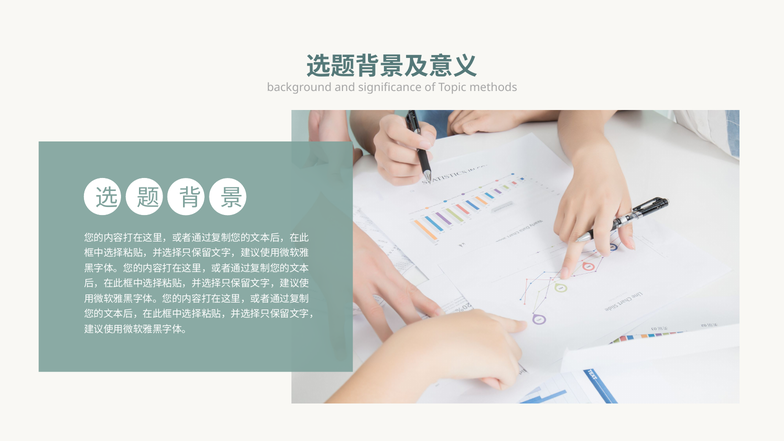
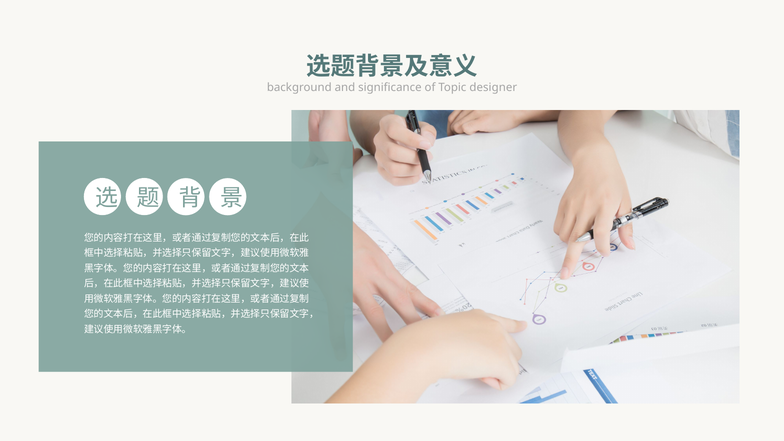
methods: methods -> designer
